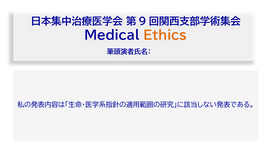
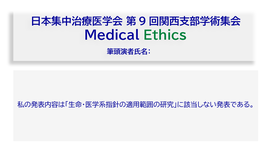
Ethics colour: orange -> green
